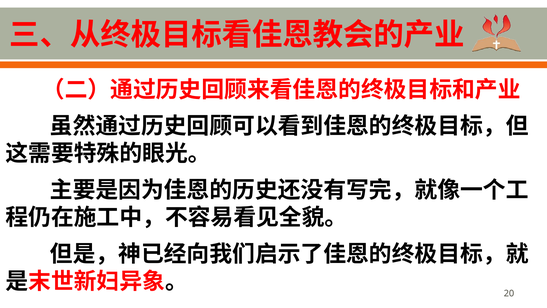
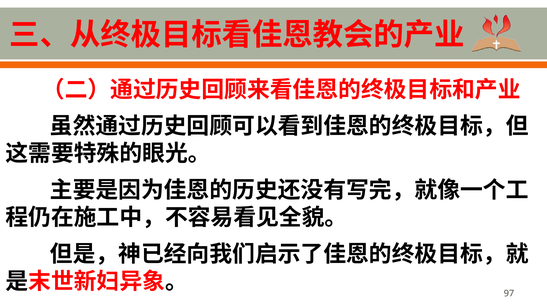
20: 20 -> 97
